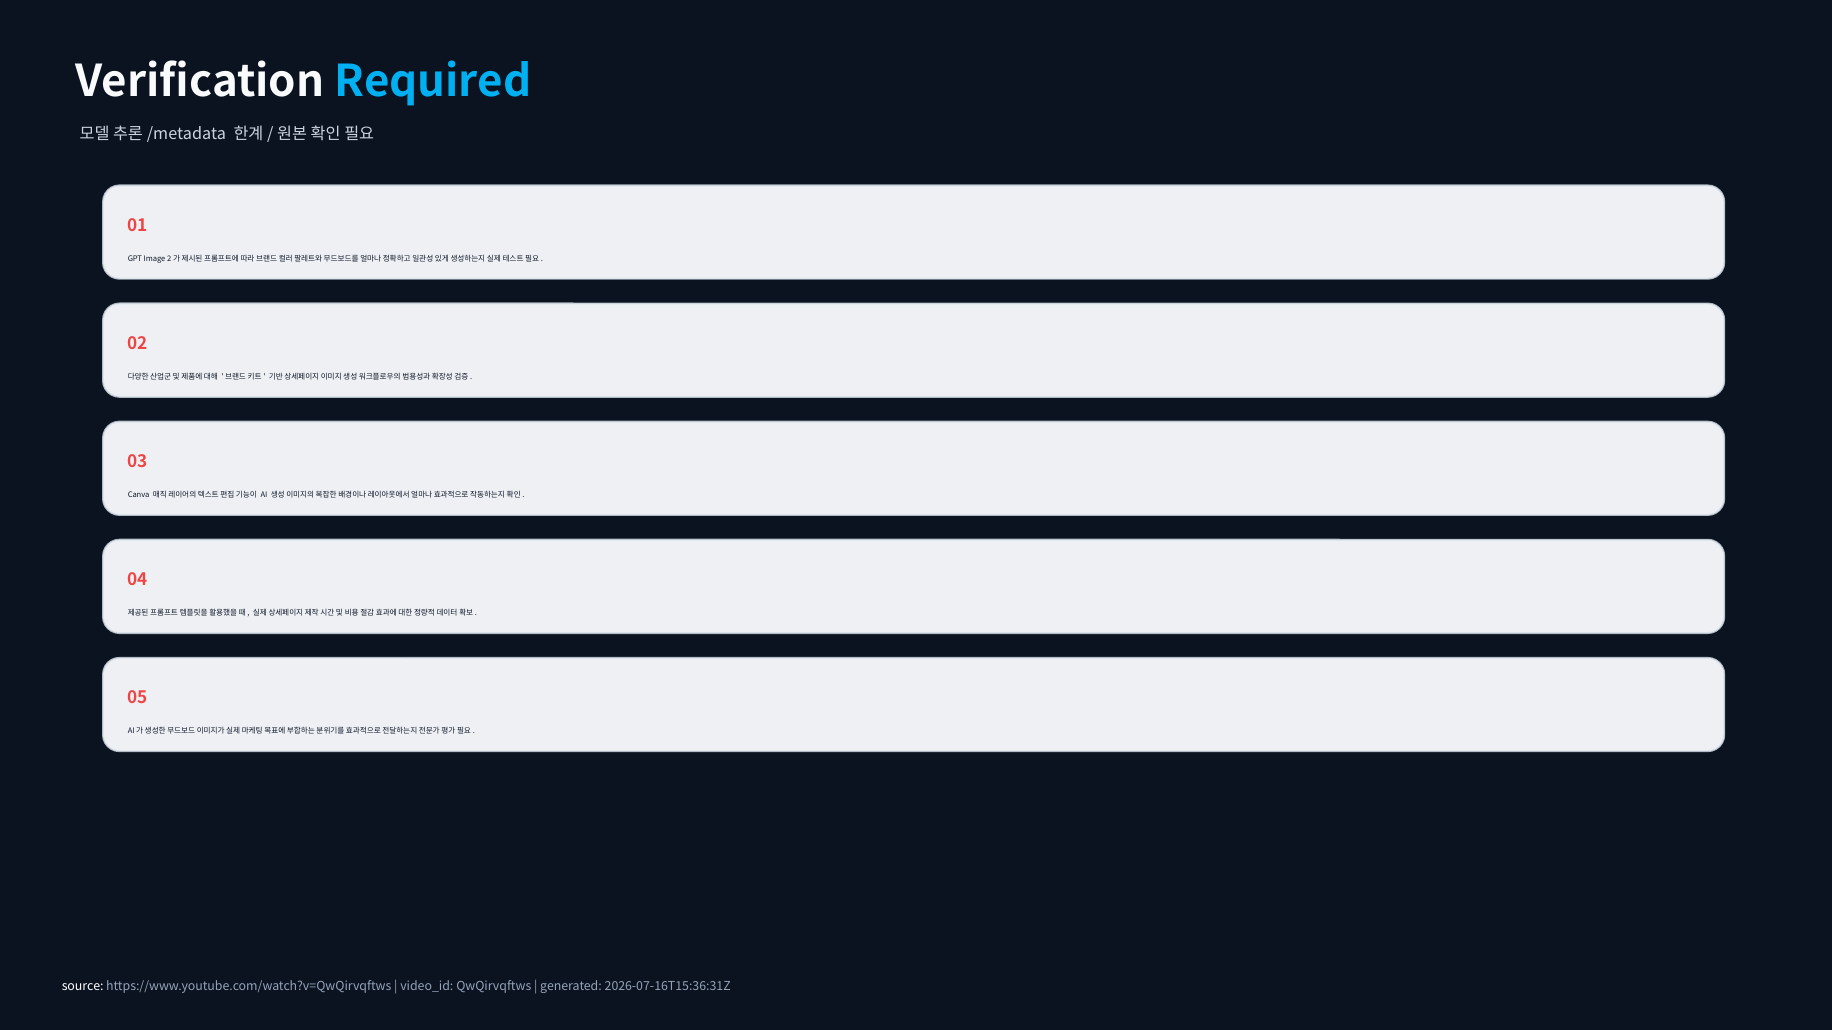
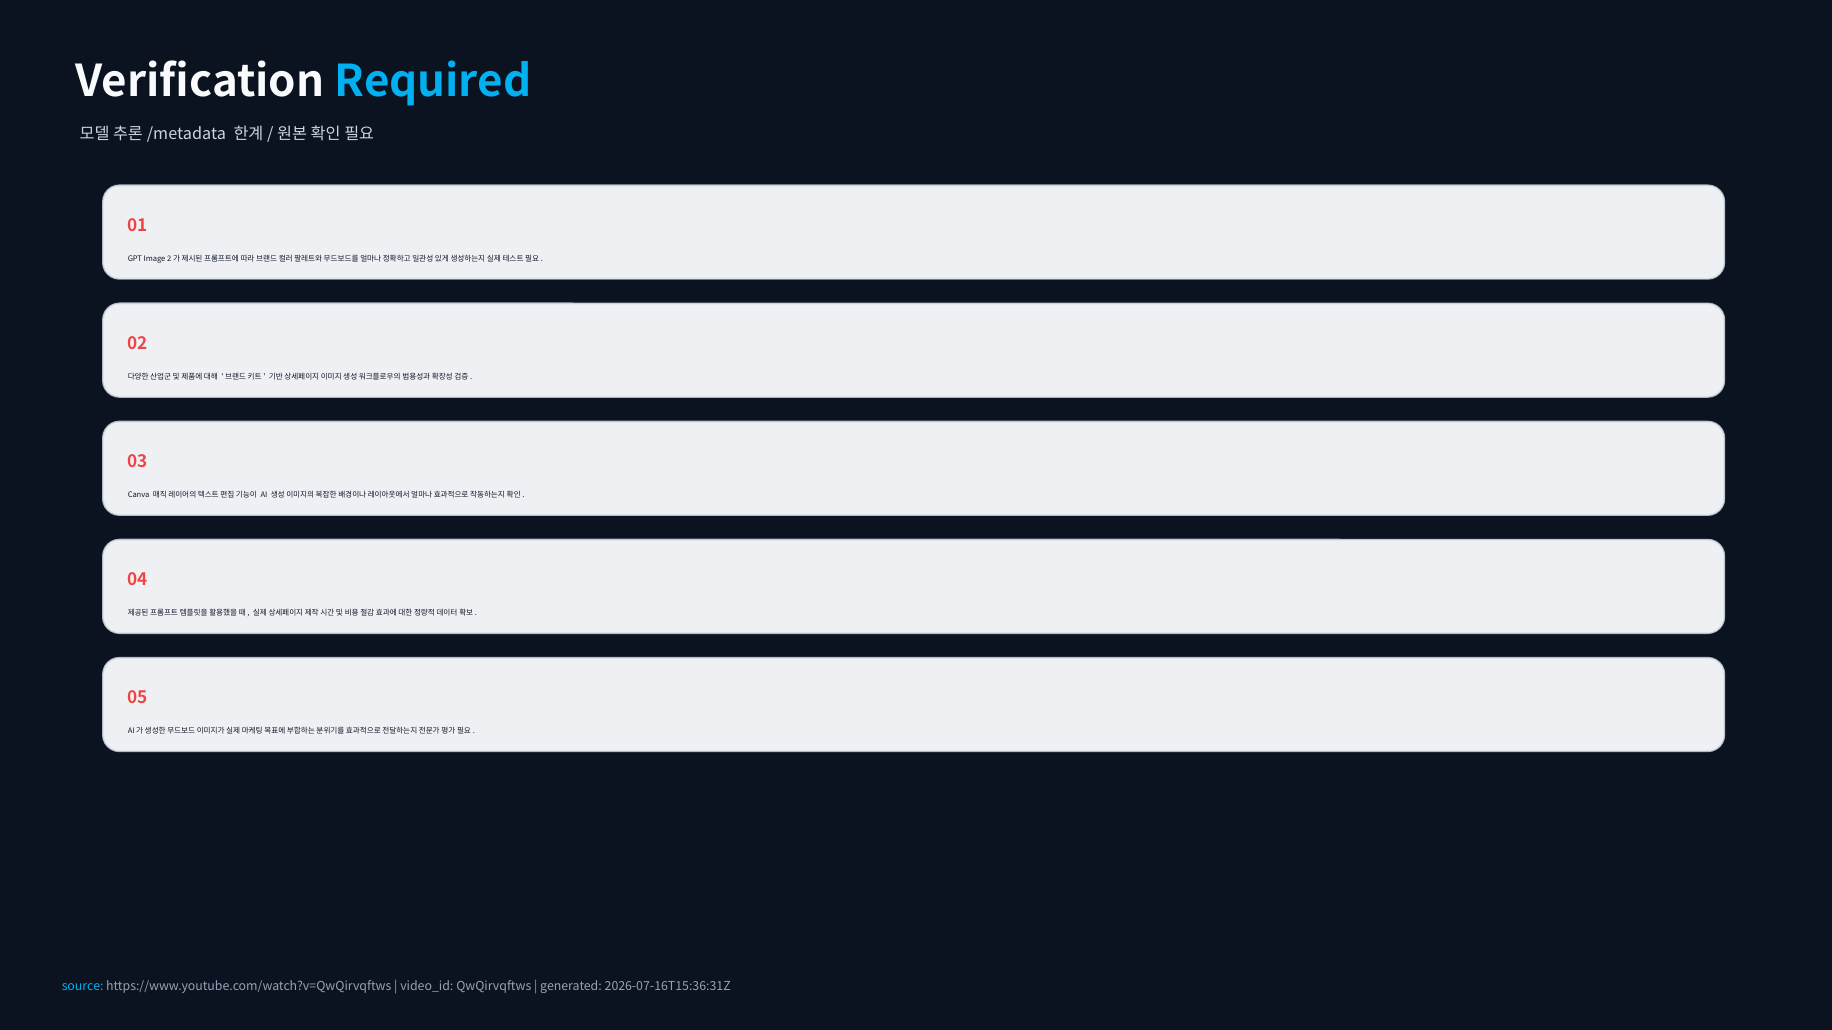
source colour: white -> light blue
